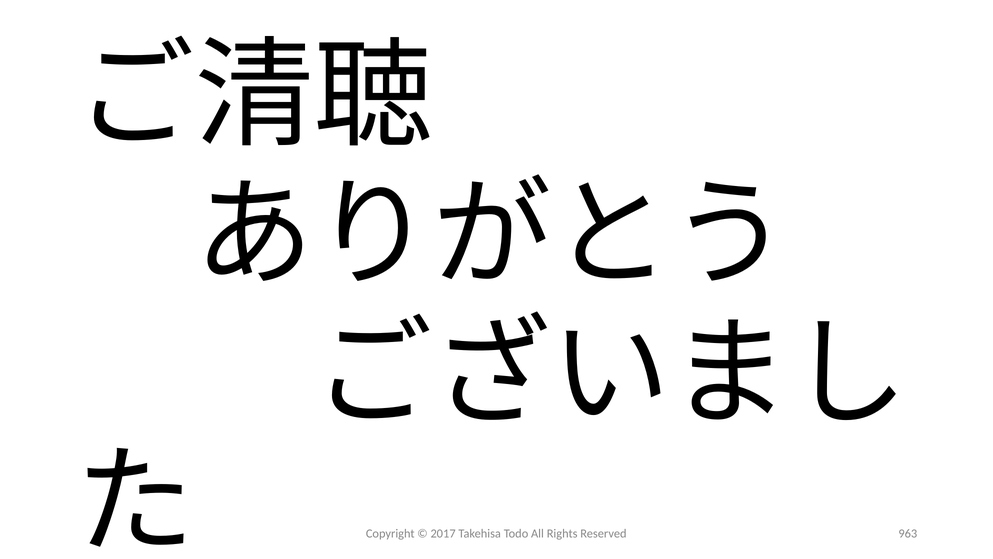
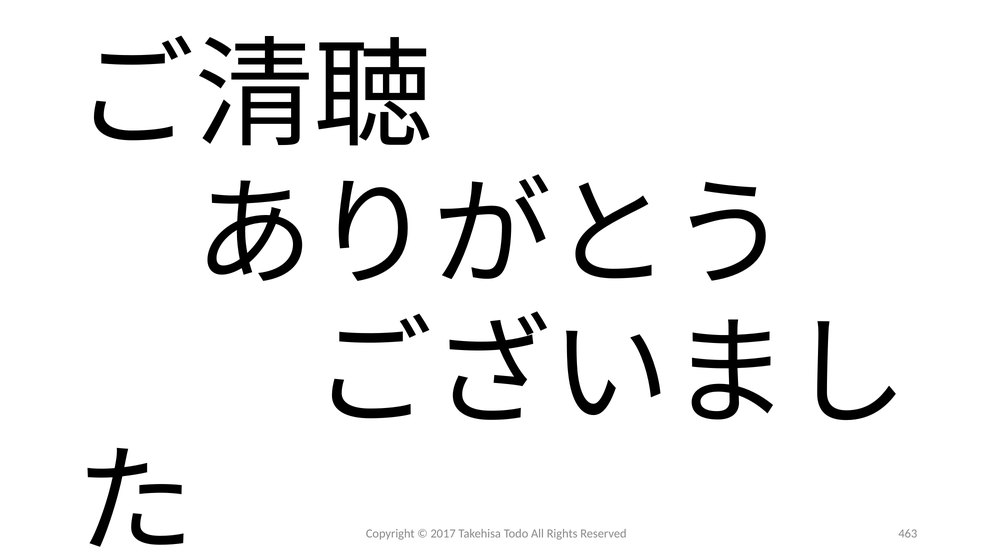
963: 963 -> 463
